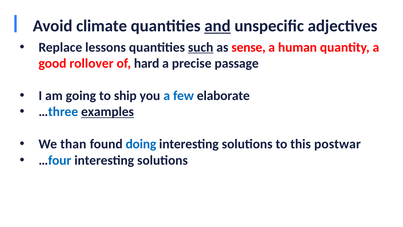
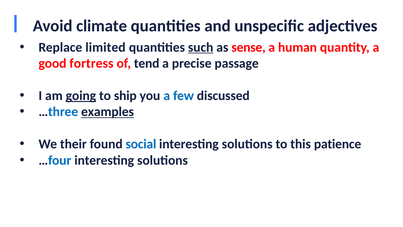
and underline: present -> none
lessons: lessons -> limited
rollover: rollover -> fortress
hard: hard -> tend
going underline: none -> present
elaborate: elaborate -> discussed
than: than -> their
doing: doing -> social
postwar: postwar -> patience
